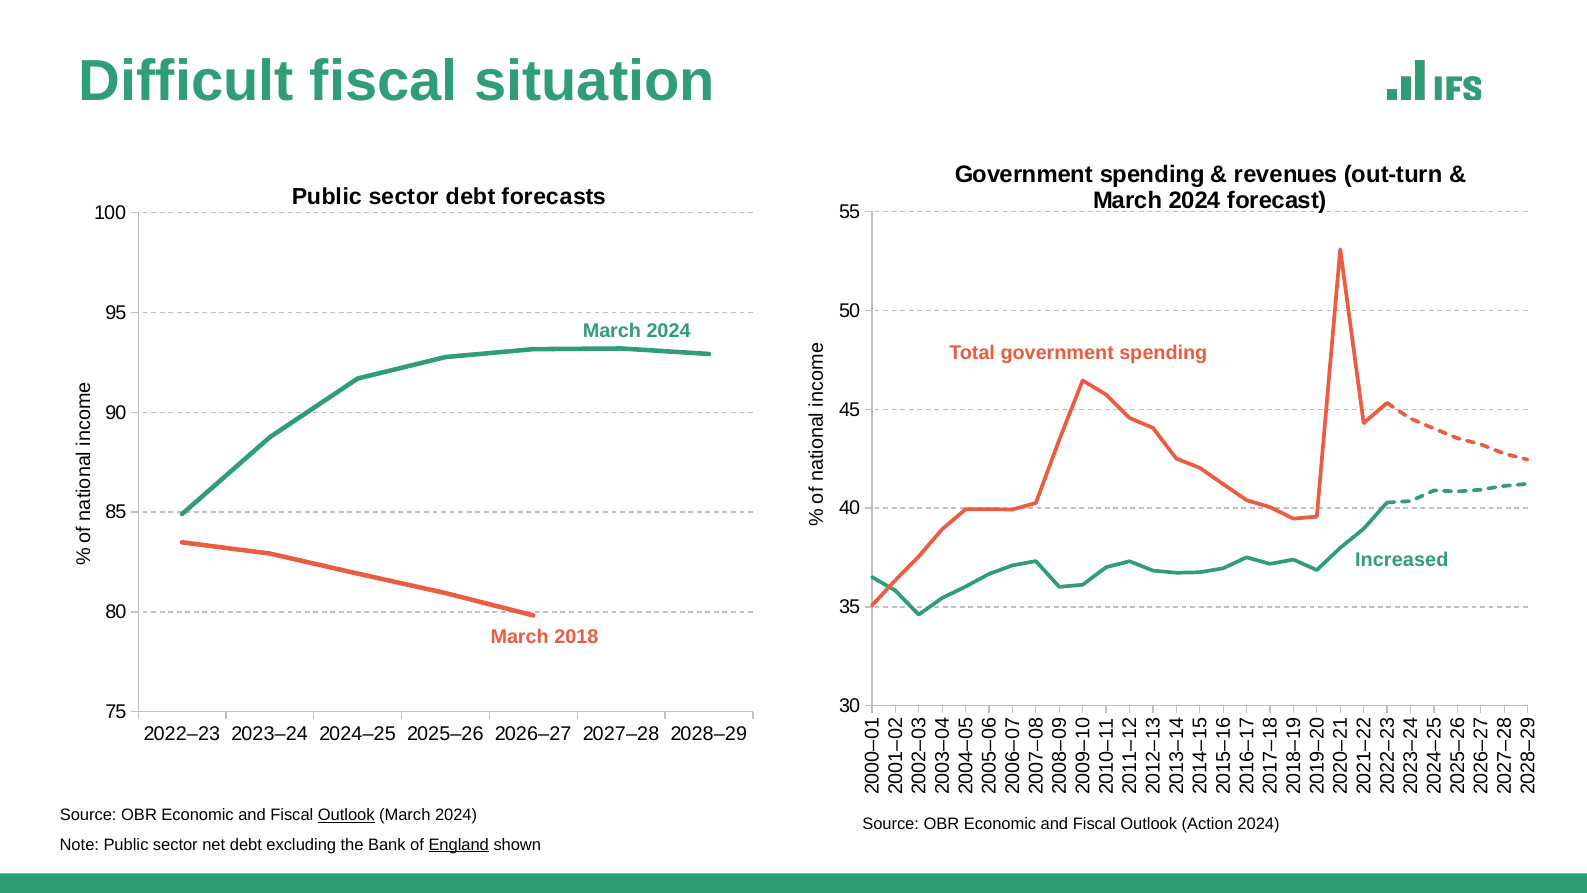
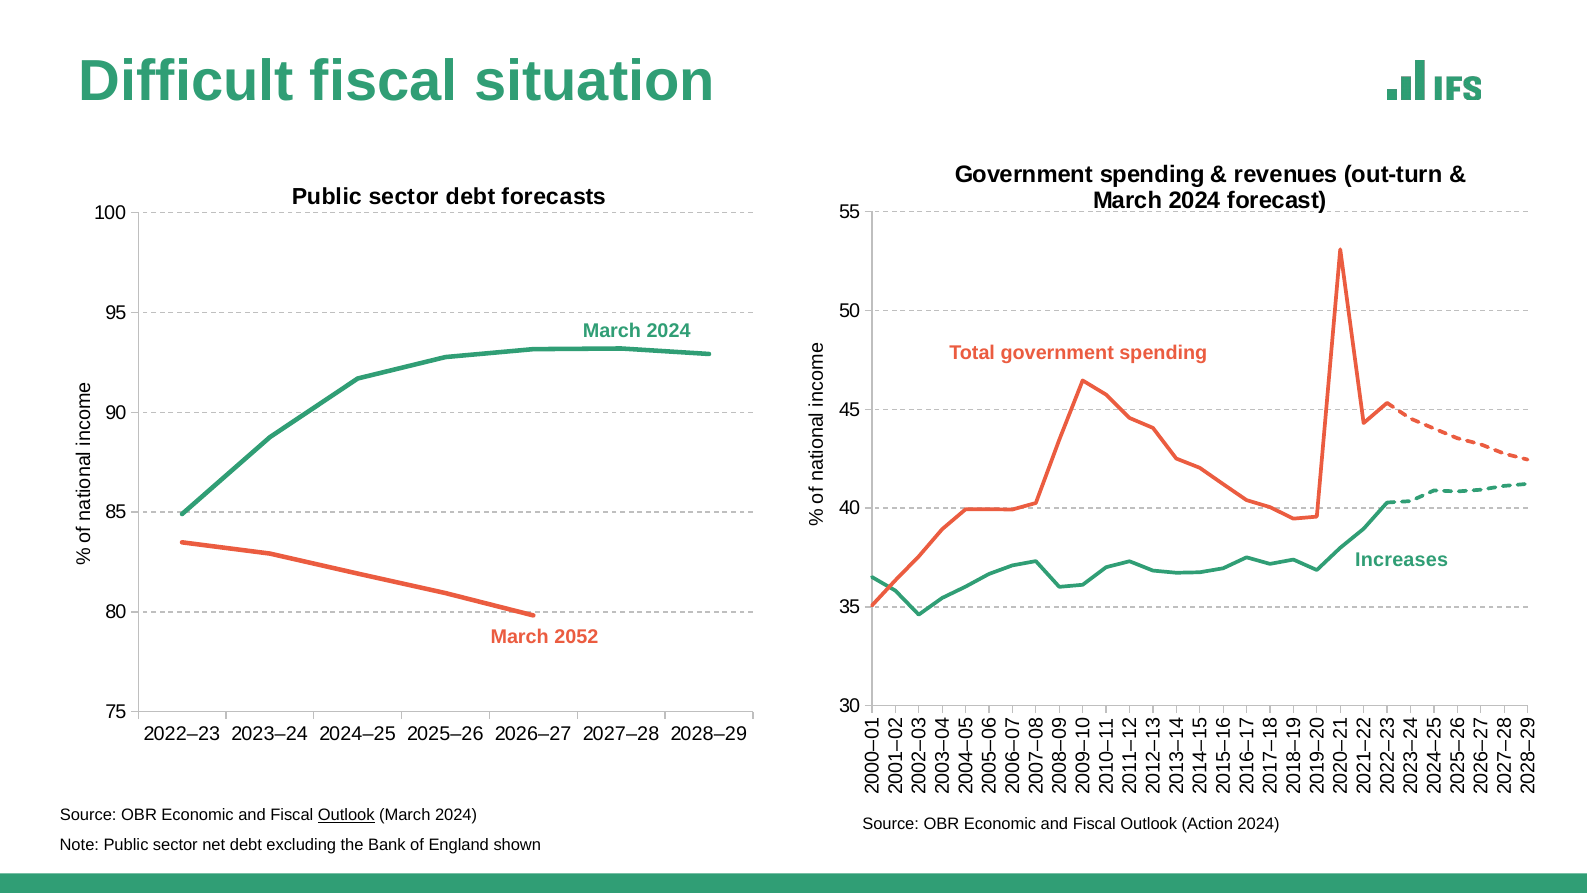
Increased: Increased -> Increases
2018: 2018 -> 2052
England underline: present -> none
